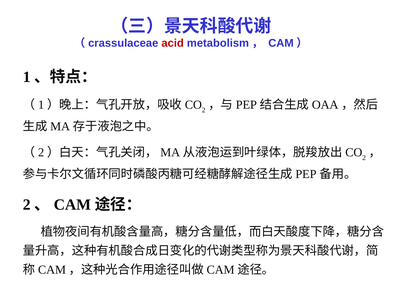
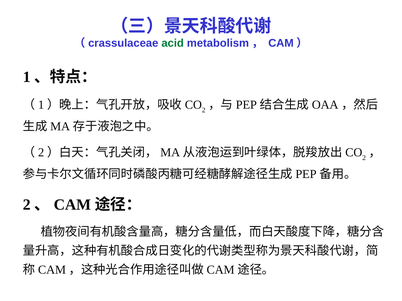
acid colour: red -> green
